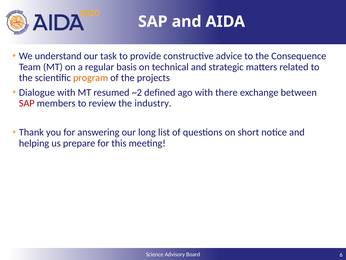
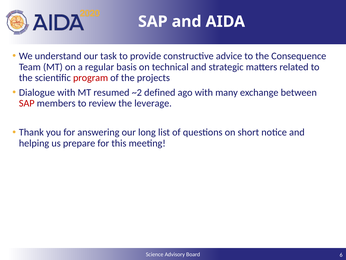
program colour: orange -> red
there: there -> many
industry: industry -> leverage
